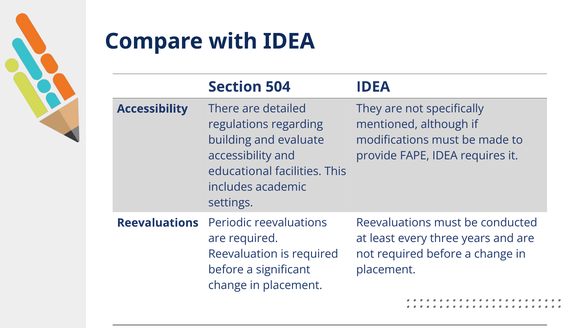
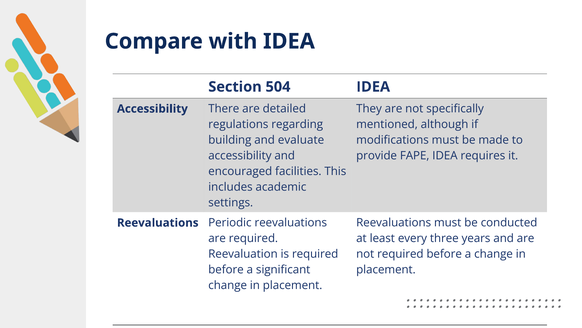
educational: educational -> encouraged
